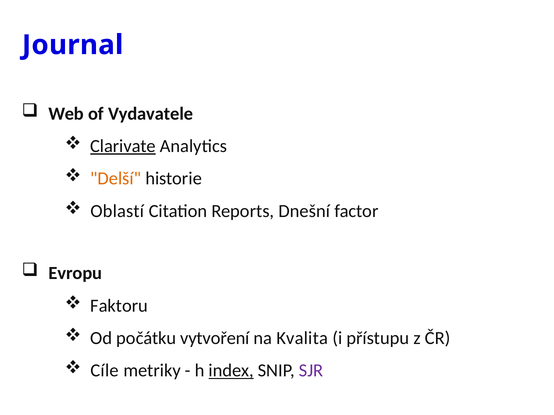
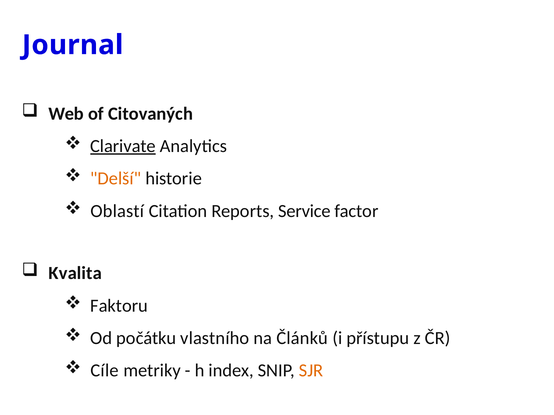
Vydavatele: Vydavatele -> Citovaných
Dnešní: Dnešní -> Service
Evropu: Evropu -> Kvalita
vytvoření: vytvoření -> vlastního
Kvalita: Kvalita -> Článků
index underline: present -> none
SJR colour: purple -> orange
